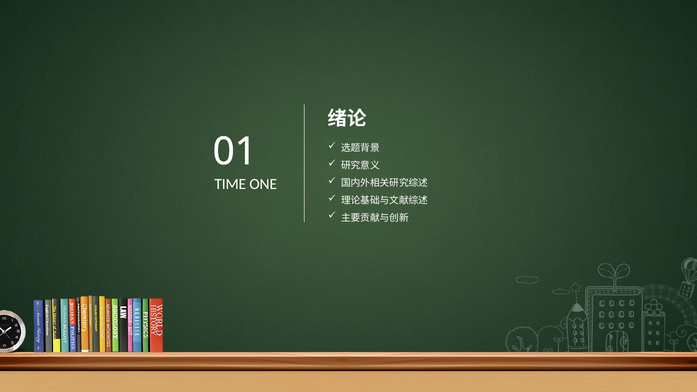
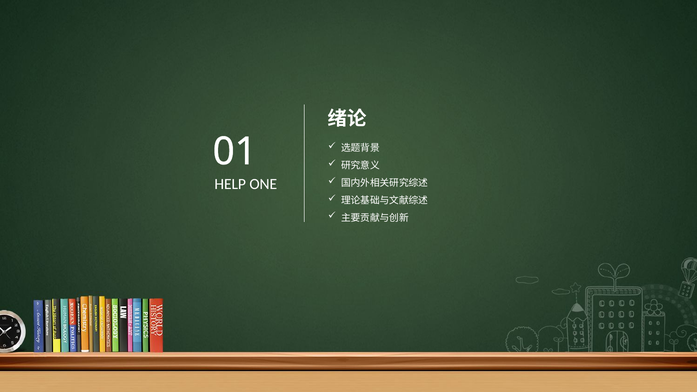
TIME: TIME -> HELP
